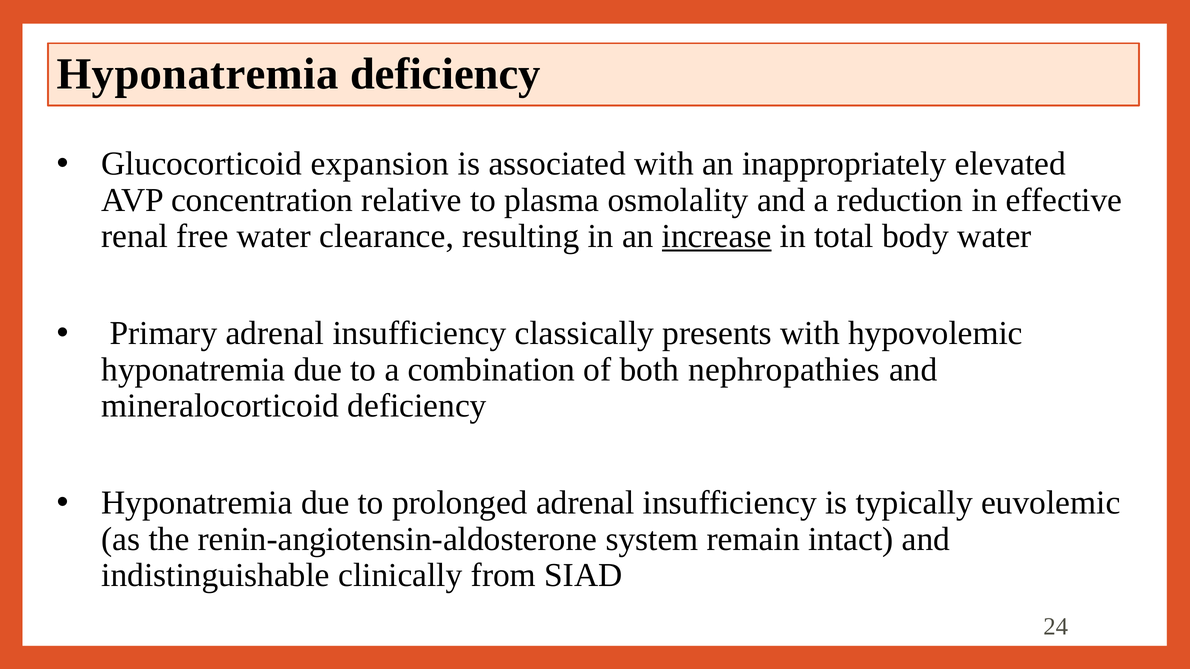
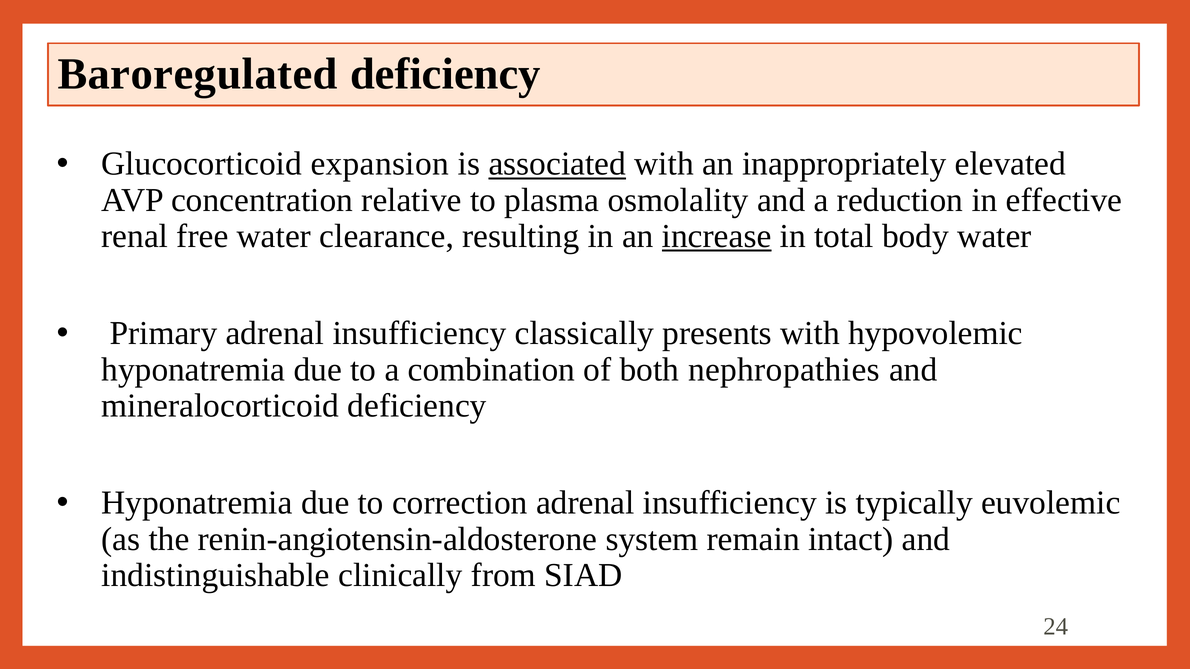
Hyponatremia at (198, 74): Hyponatremia -> Baroregulated
associated underline: none -> present
prolonged: prolonged -> correction
